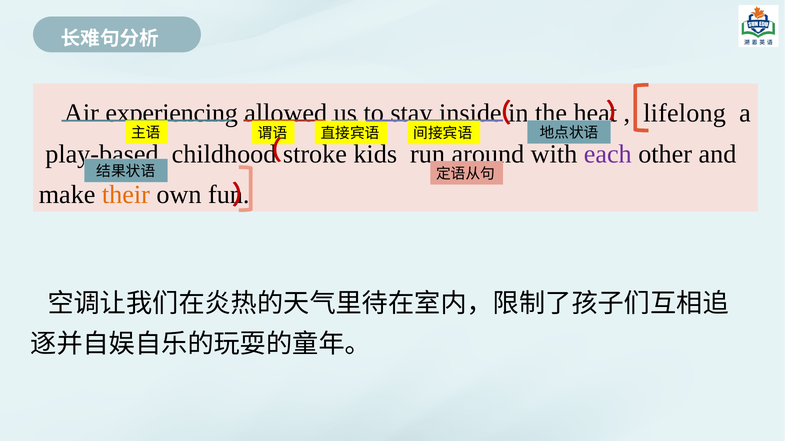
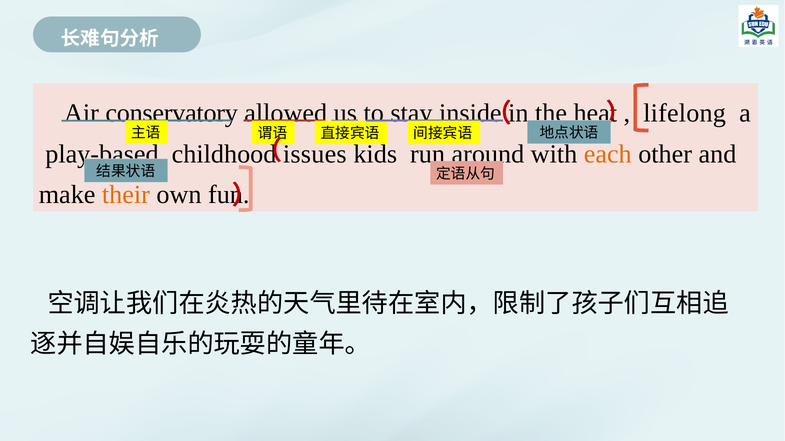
experiencing: experiencing -> conservatory
stroke: stroke -> issues
each colour: purple -> orange
